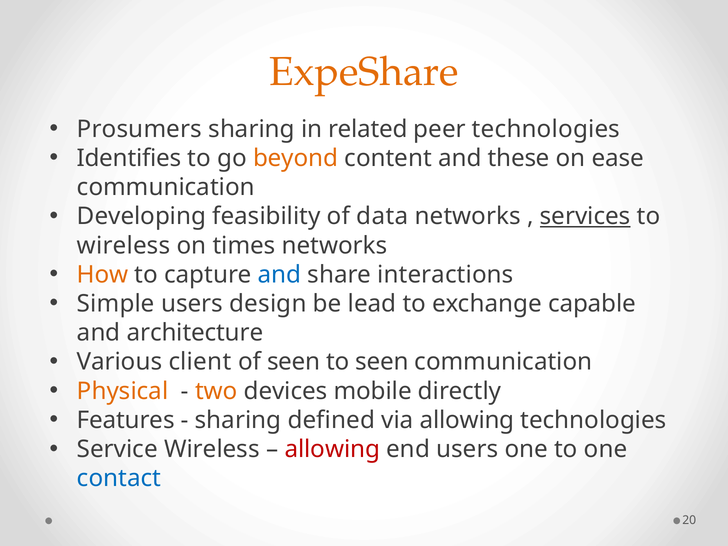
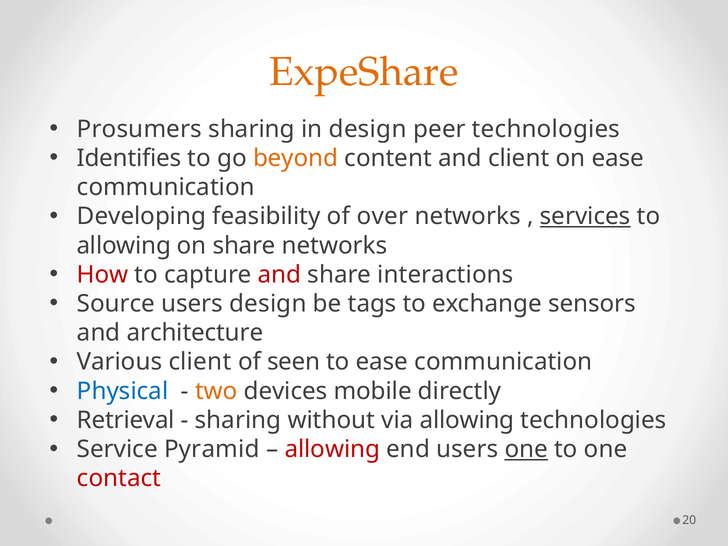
in related: related -> design
and these: these -> client
data: data -> over
wireless at (124, 245): wireless -> allowing
on times: times -> share
How colour: orange -> red
and at (279, 275) colour: blue -> red
Simple: Simple -> Source
lead: lead -> tags
capable: capable -> sensors
to seen: seen -> ease
Physical colour: orange -> blue
Features: Features -> Retrieval
defined: defined -> without
Service Wireless: Wireless -> Pyramid
one at (526, 449) underline: none -> present
contact colour: blue -> red
